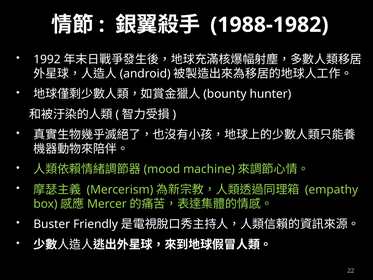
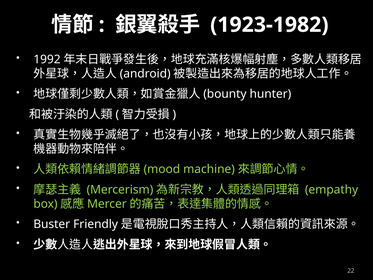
1988-1982: 1988-1982 -> 1923-1982
